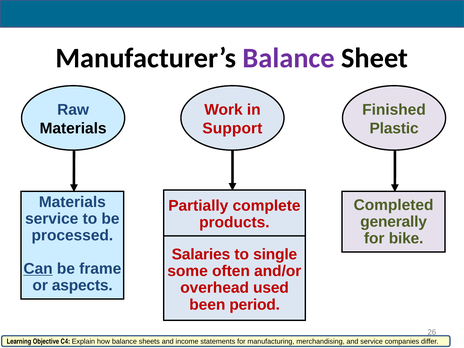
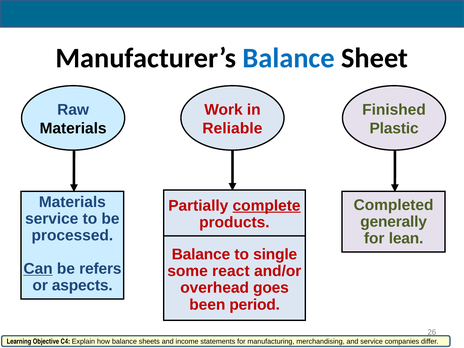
Balance at (289, 58) colour: purple -> blue
Support: Support -> Reliable
complete underline: none -> present
bike: bike -> lean
Salaries at (201, 254): Salaries -> Balance
frame: frame -> refers
often: often -> react
used: used -> goes
